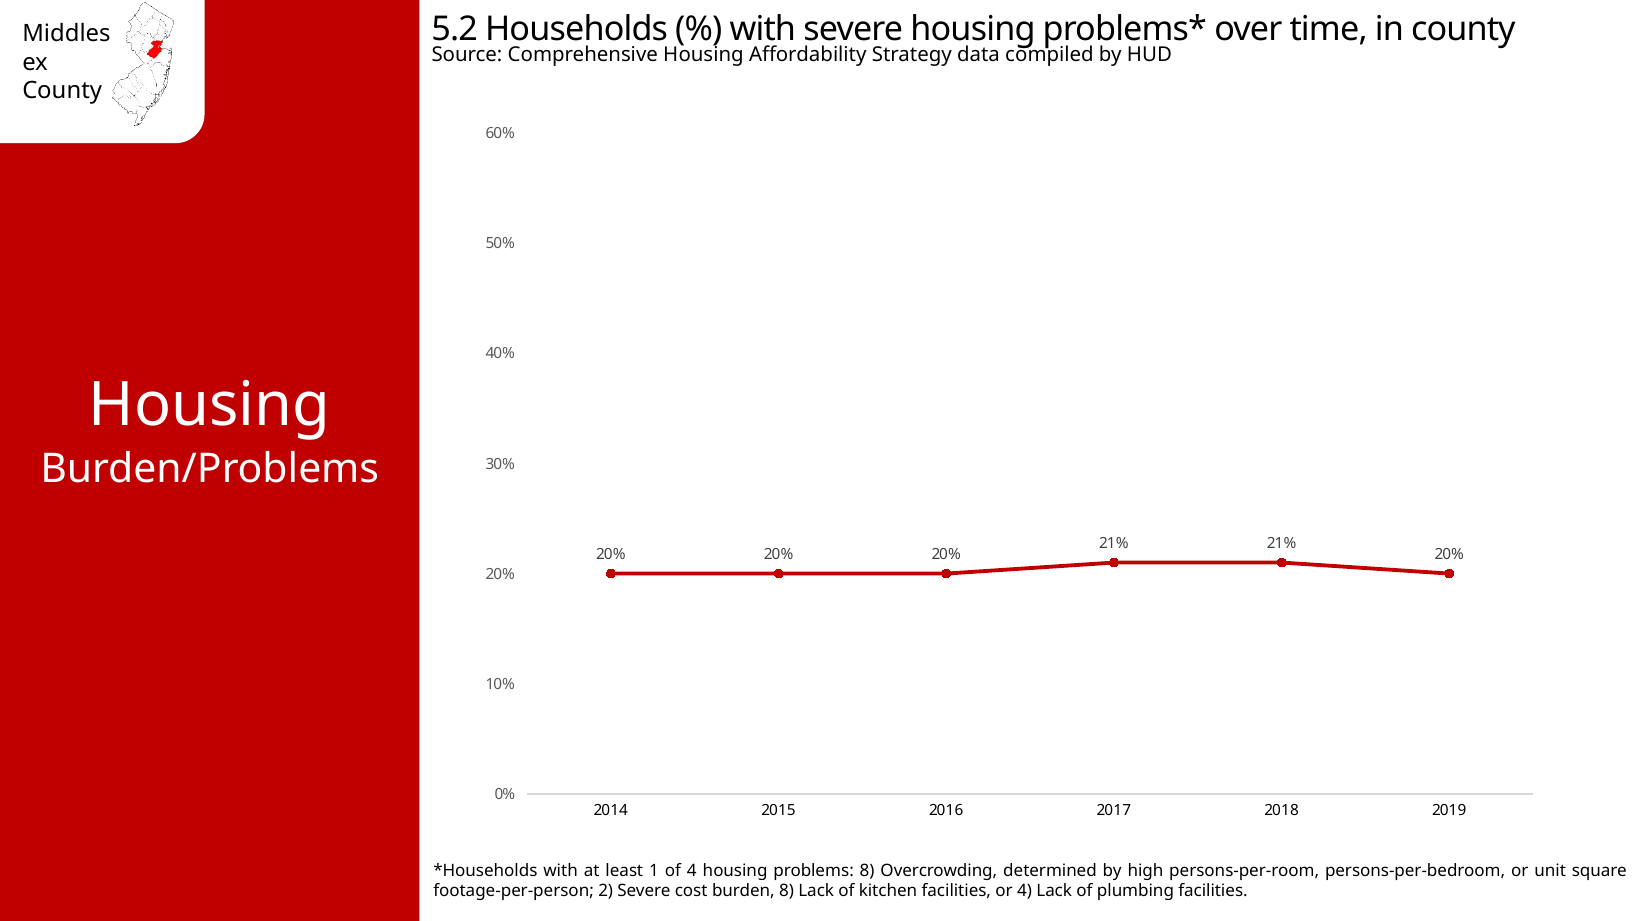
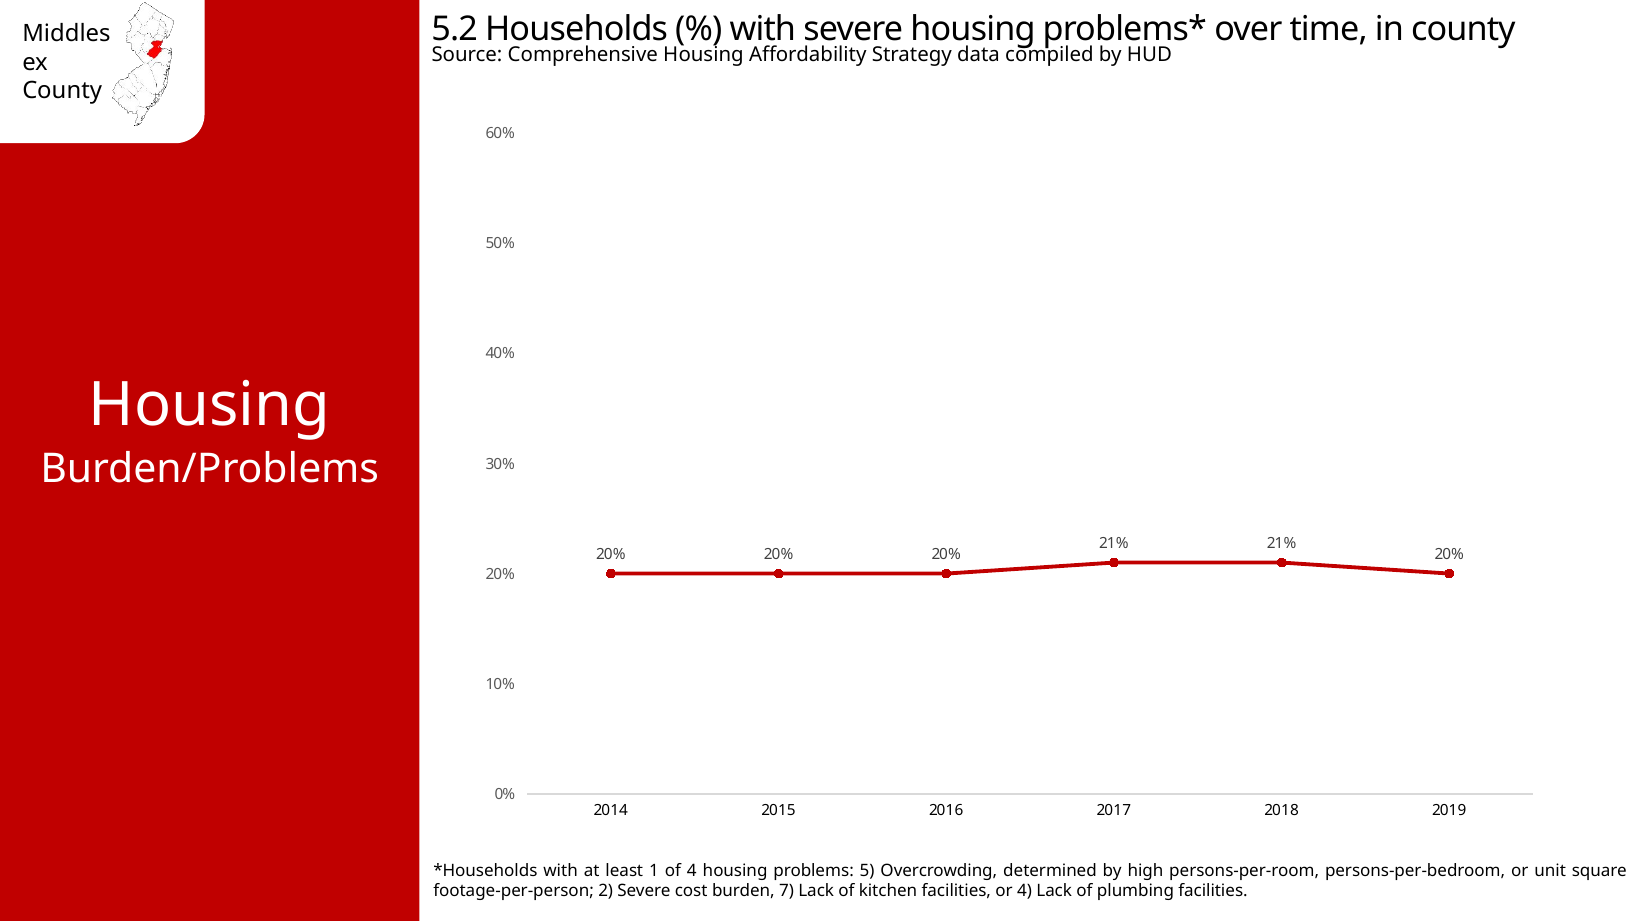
problems 8: 8 -> 5
burden 8: 8 -> 7
